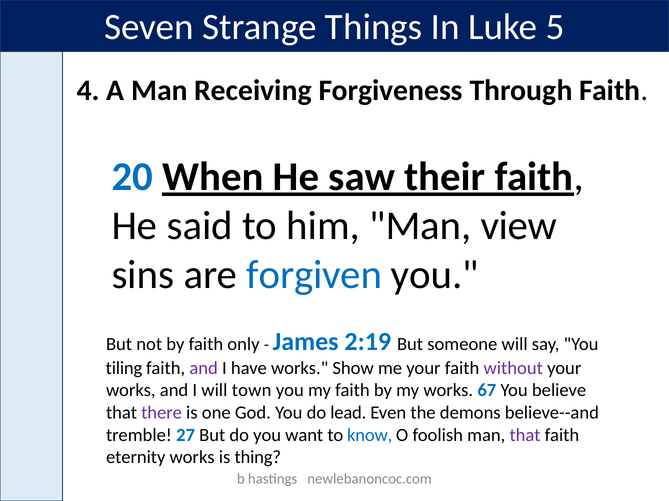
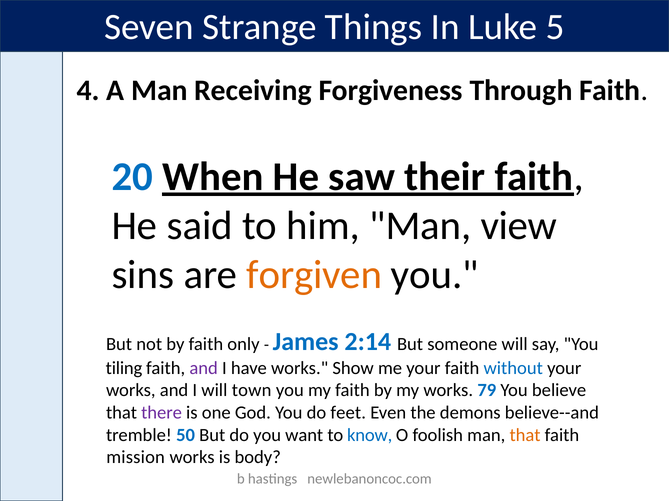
forgiven colour: blue -> orange
2:19: 2:19 -> 2:14
without colour: purple -> blue
67: 67 -> 79
lead: lead -> feet
27: 27 -> 50
that at (525, 436) colour: purple -> orange
eternity: eternity -> mission
thing: thing -> body
